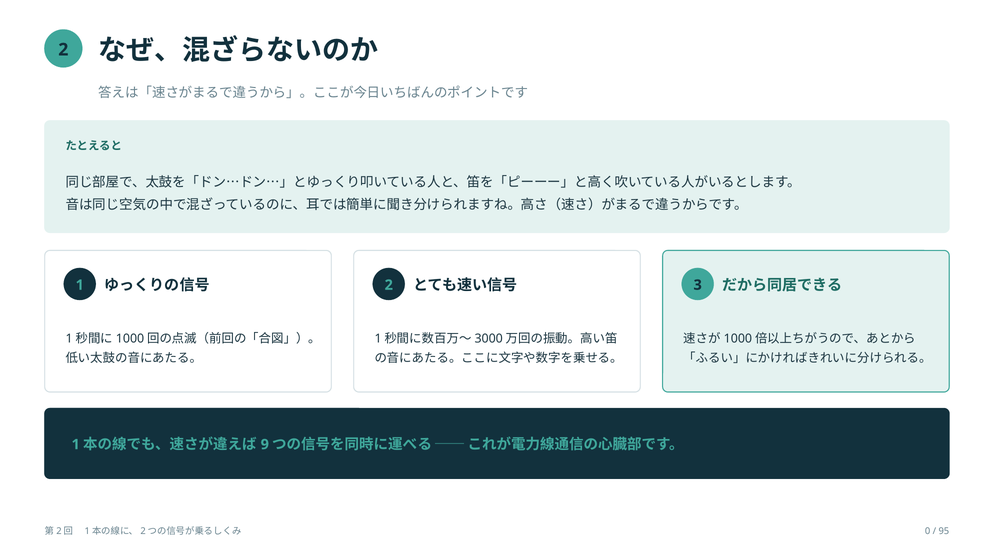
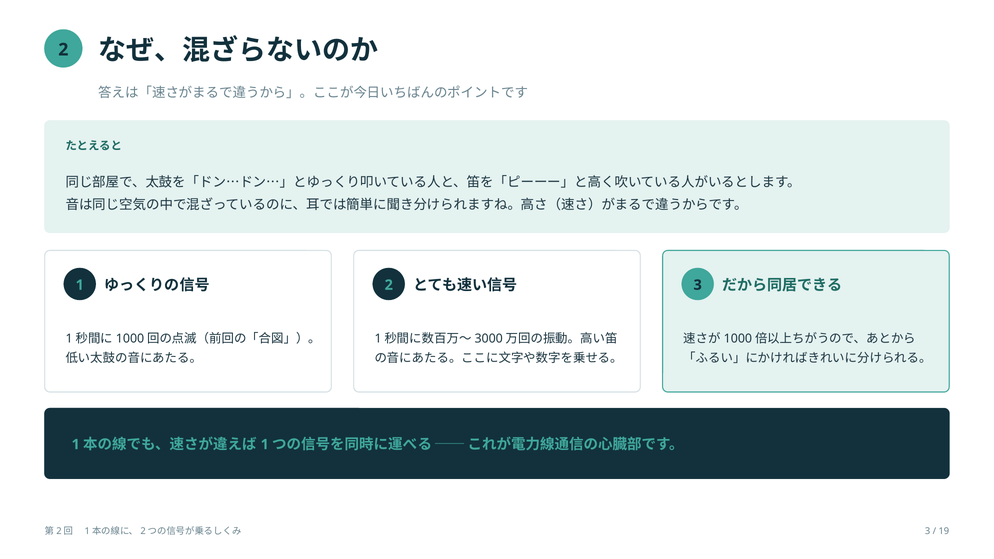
9 at (265, 445): 9 -> 1
0 at (928, 531): 0 -> 3
95: 95 -> 19
